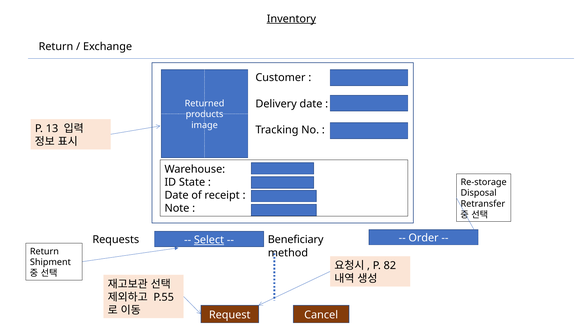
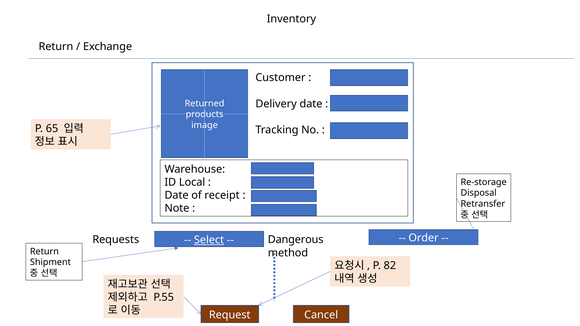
Inventory underline: present -> none
13: 13 -> 65
State: State -> Local
Beneficiary: Beneficiary -> Dangerous
